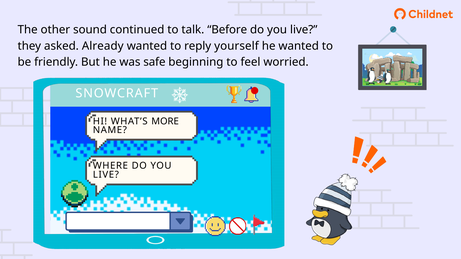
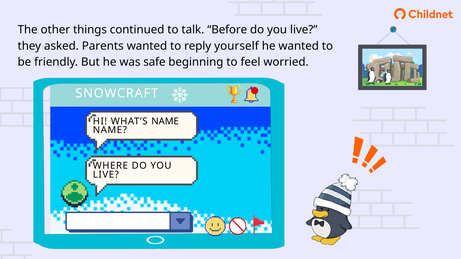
sound: sound -> things
Already: Already -> Parents
WHAT’S MORE: MORE -> NAME
